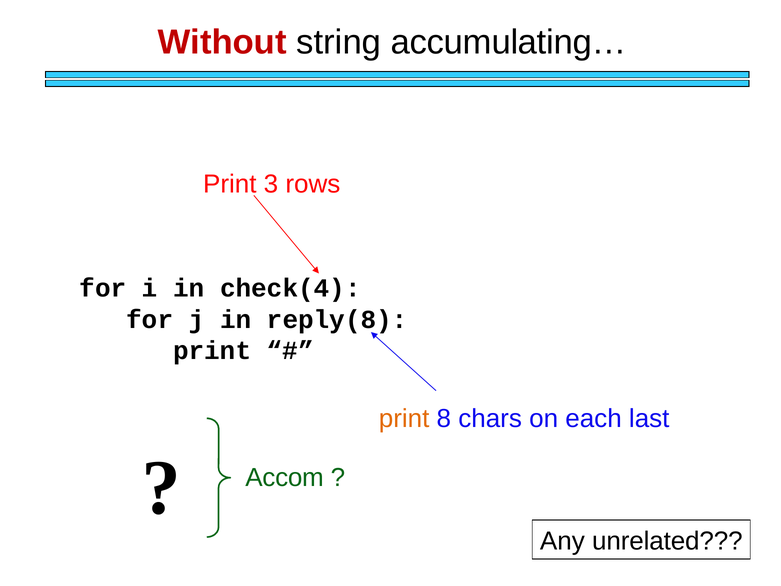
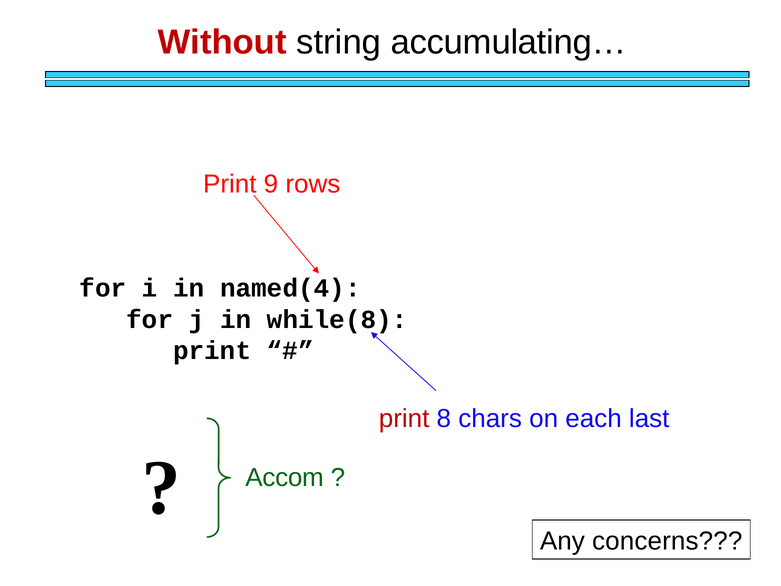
3: 3 -> 9
check(4: check(4 -> named(4
reply(8: reply(8 -> while(8
print at (404, 418) colour: orange -> red
unrelated: unrelated -> concerns
